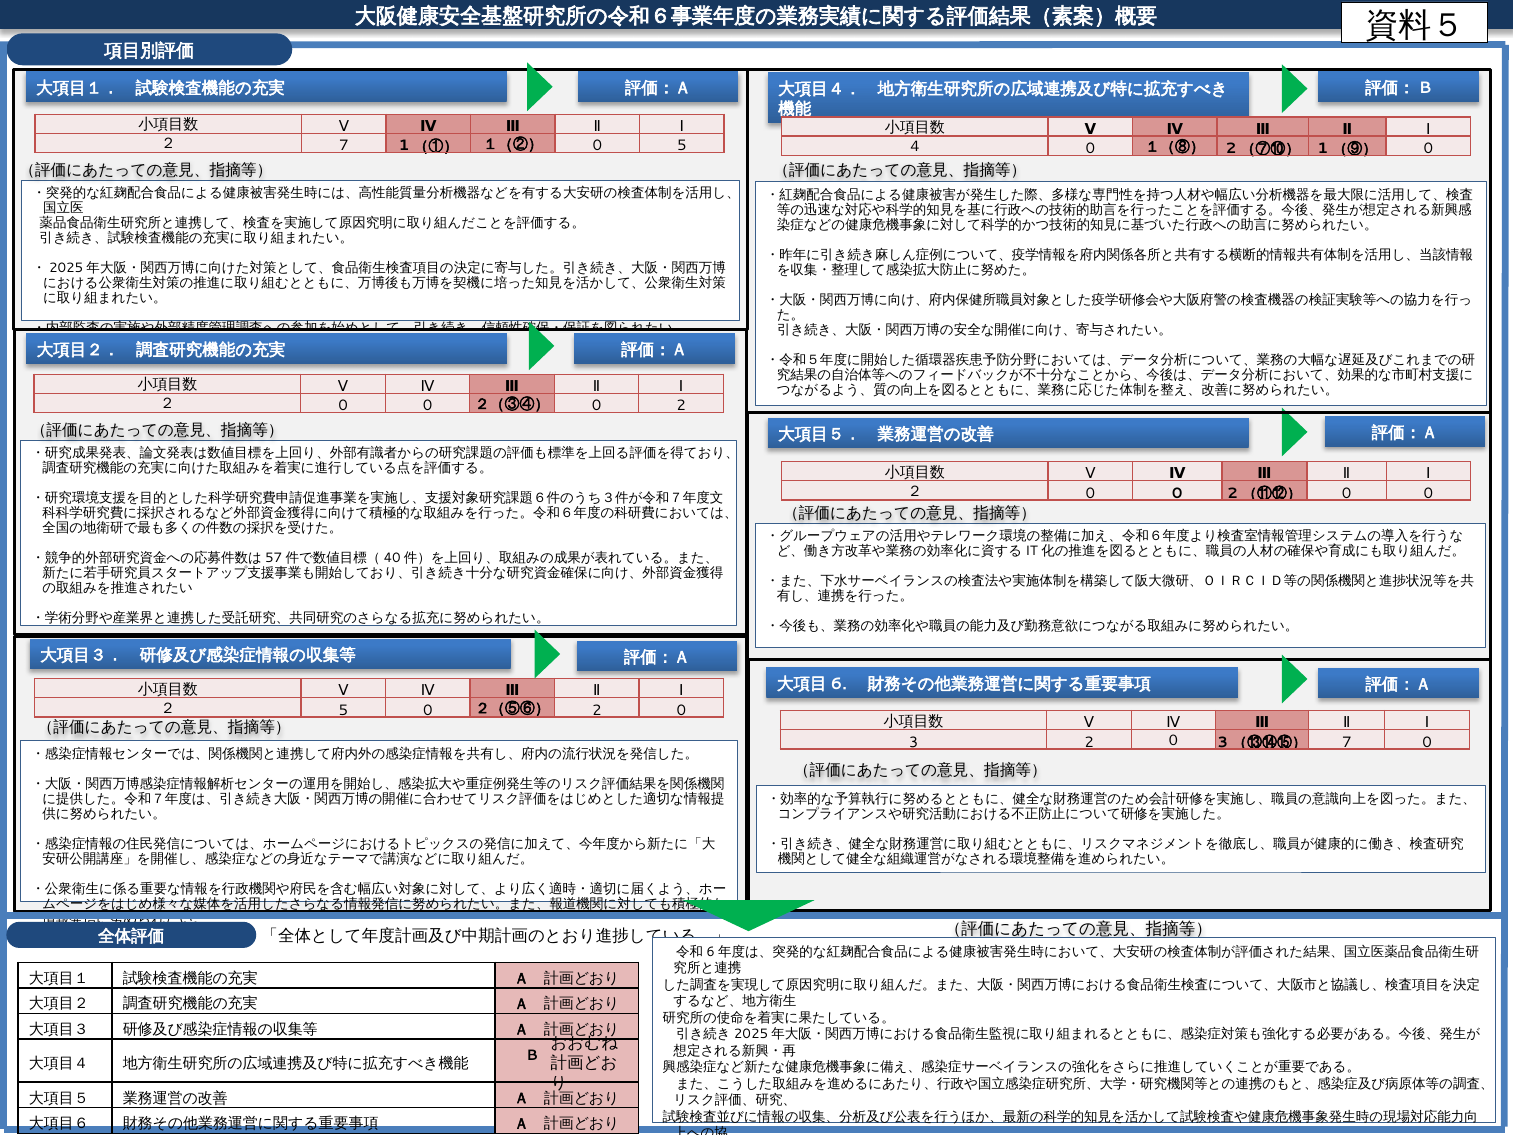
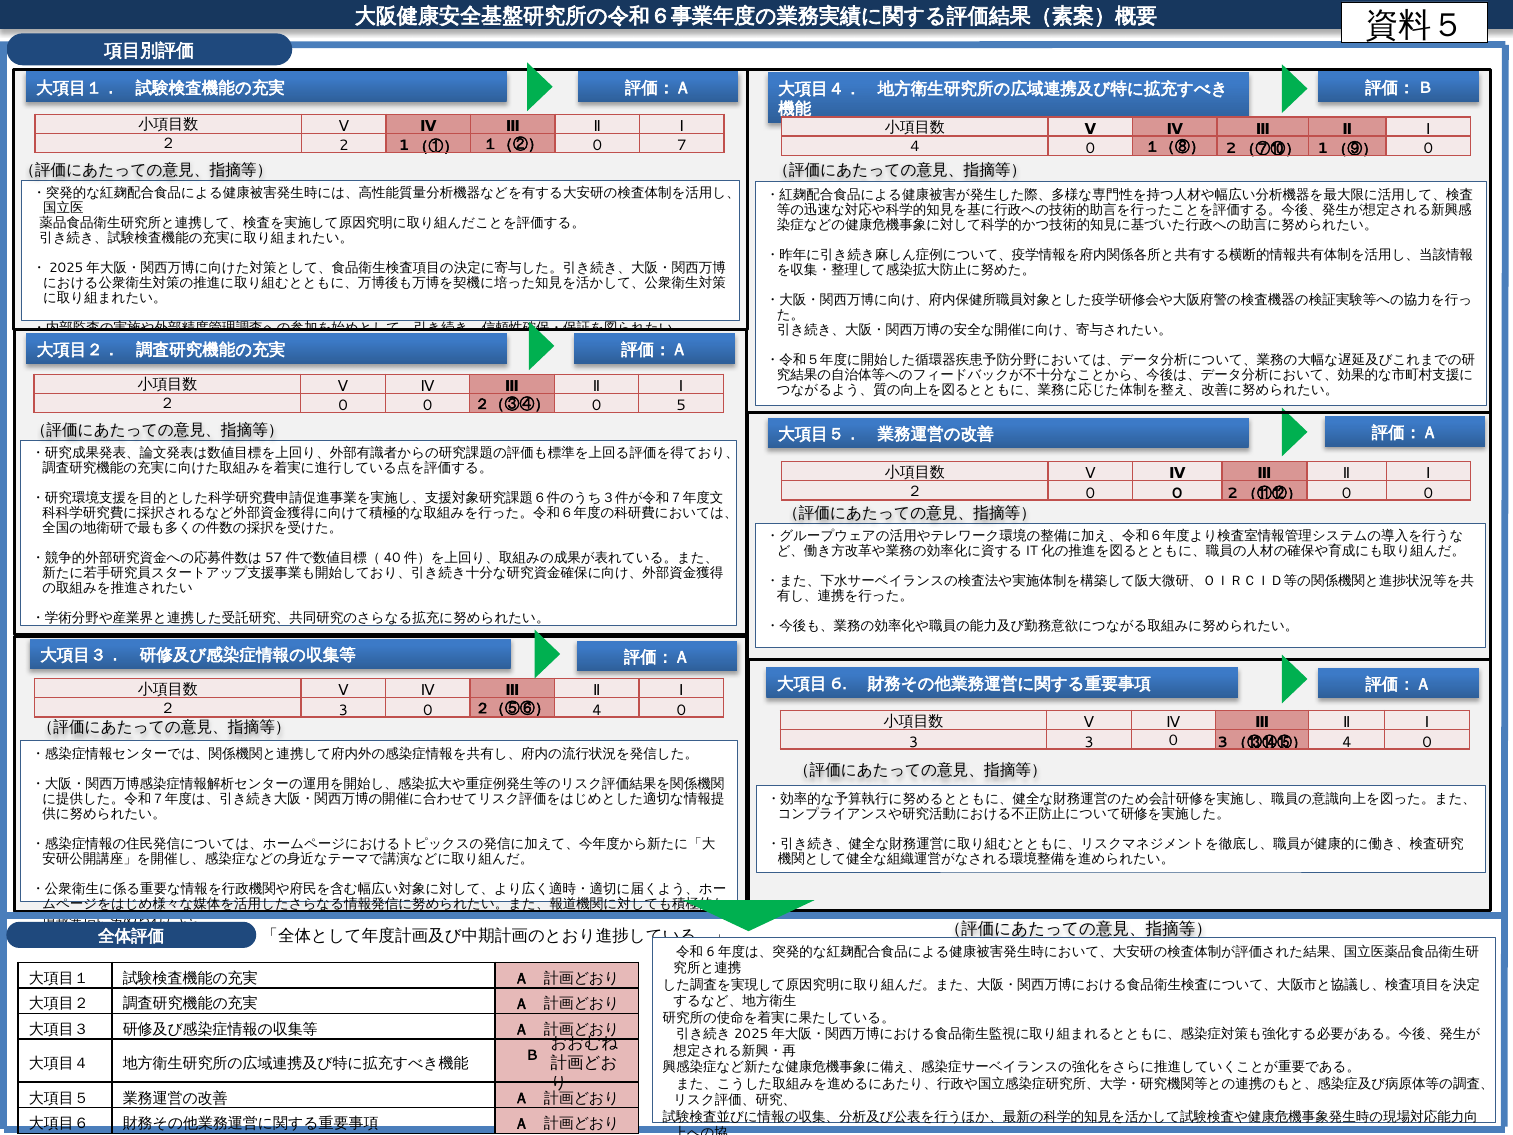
２ 7: 7 -> 2
0 5: 5 -> 7
２（③④） 0 2: 2 -> 5
２ 5: 5 -> 3
２（⑤⑥） 2: 2 -> 4
3 2: 2 -> 3
7 at (1347, 742): 7 -> 4
